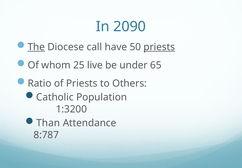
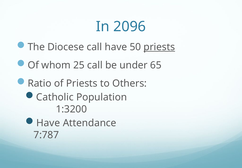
2090: 2090 -> 2096
The underline: present -> none
25 live: live -> call
Than at (48, 123): Than -> Have
8:787: 8:787 -> 7:787
